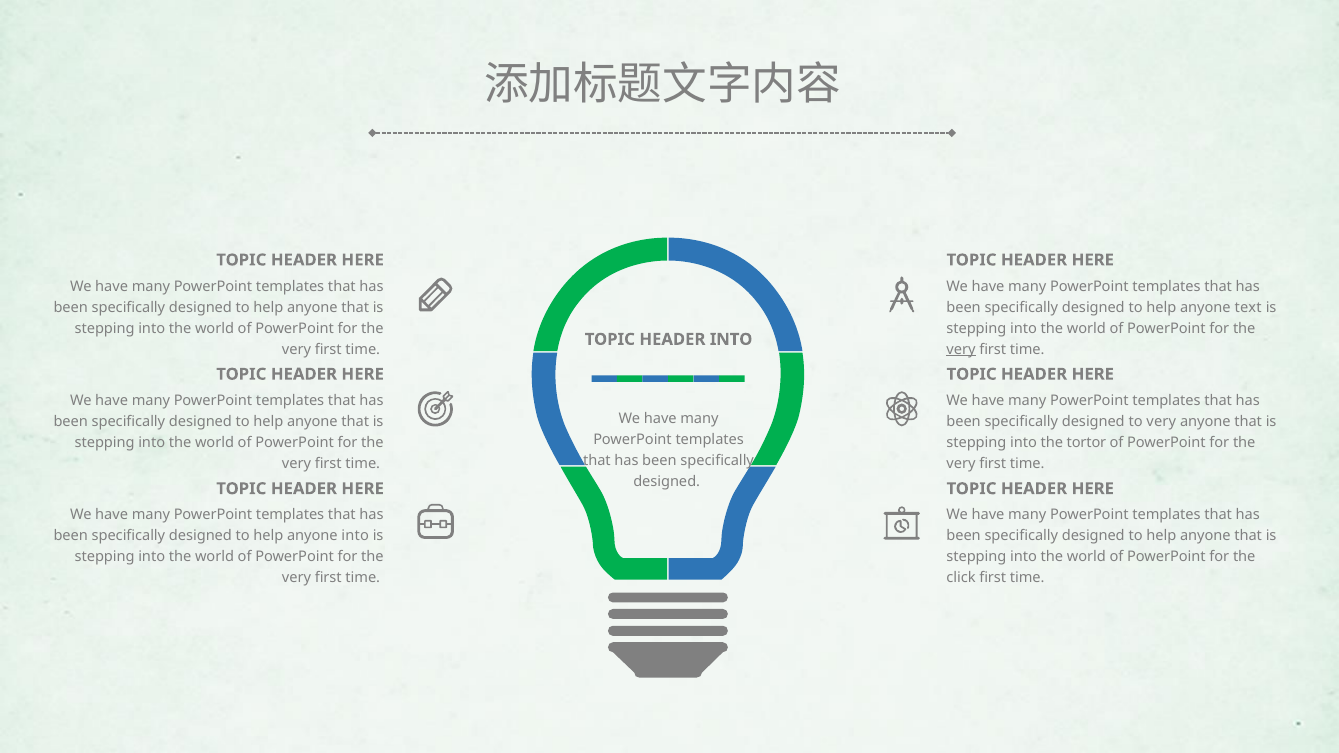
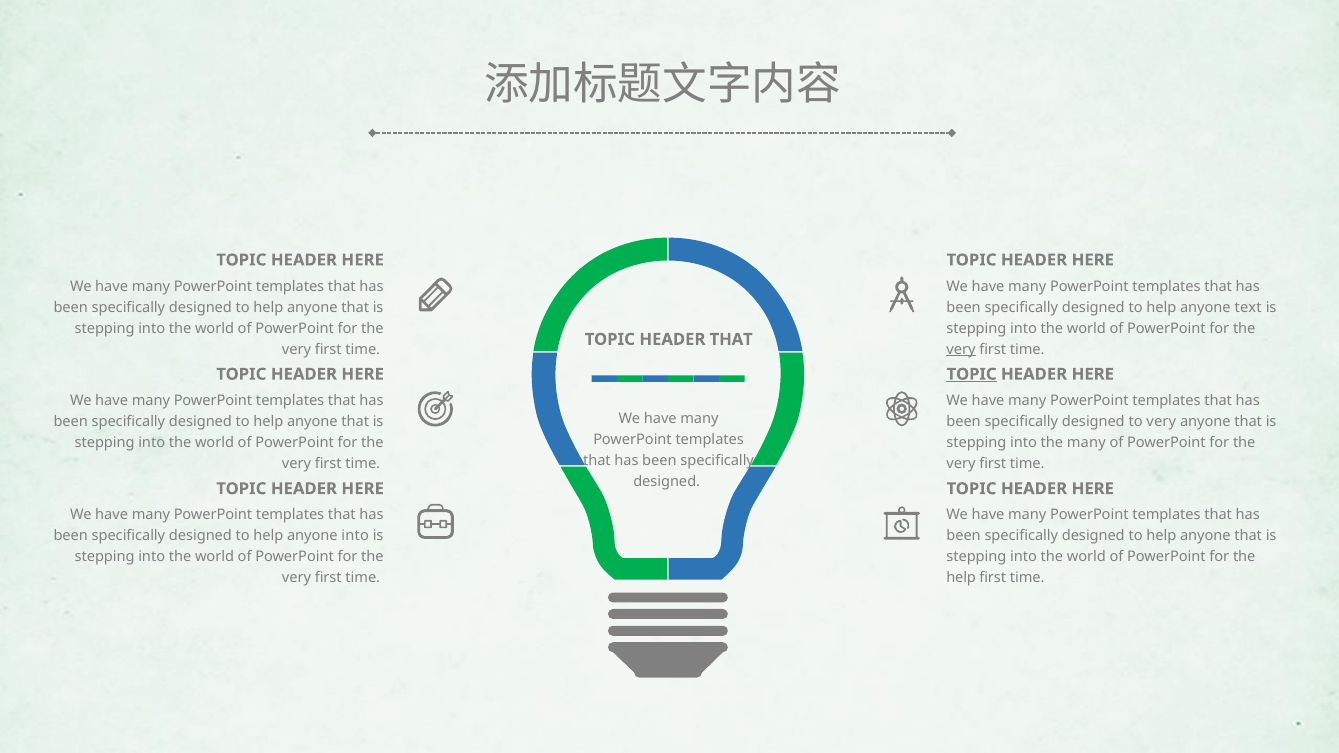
HEADER INTO: INTO -> THAT
TOPIC at (972, 374) underline: none -> present
the tortor: tortor -> many
click at (961, 578): click -> help
